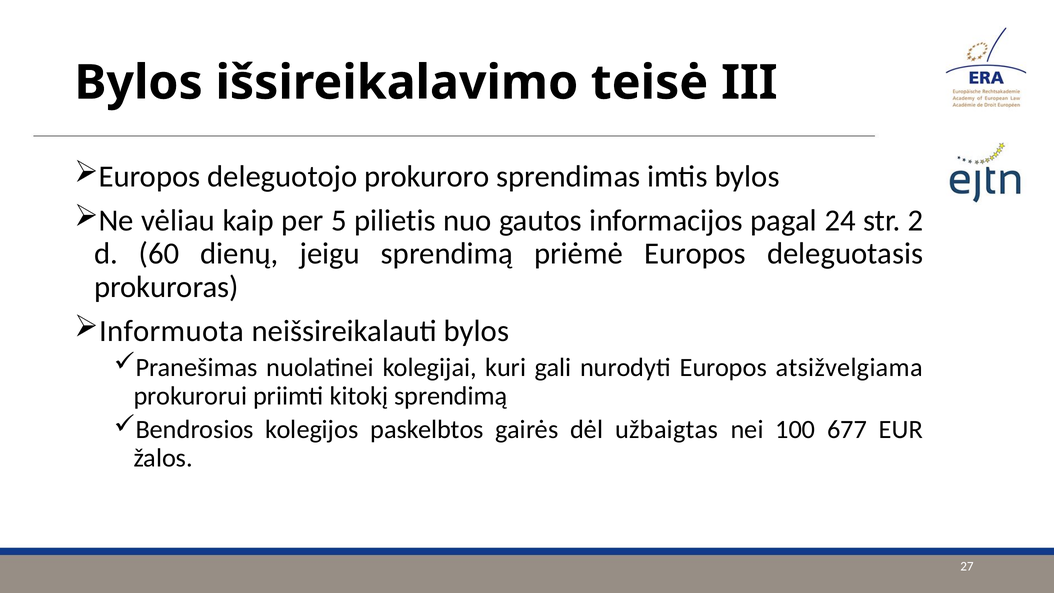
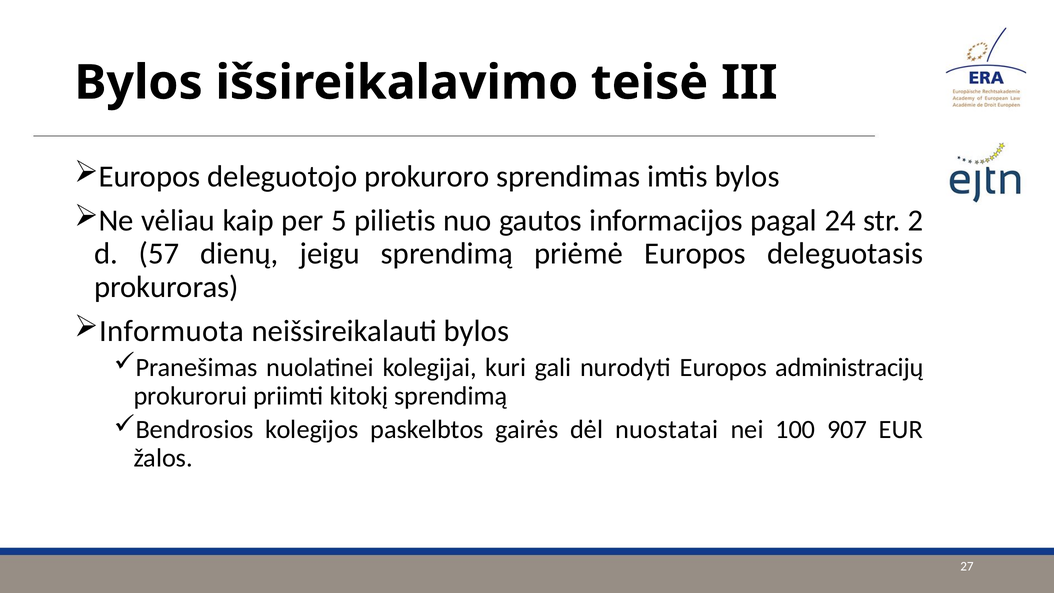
60: 60 -> 57
atsižvelgiama: atsižvelgiama -> administracijų
užbaigtas: užbaigtas -> nuostatai
677: 677 -> 907
